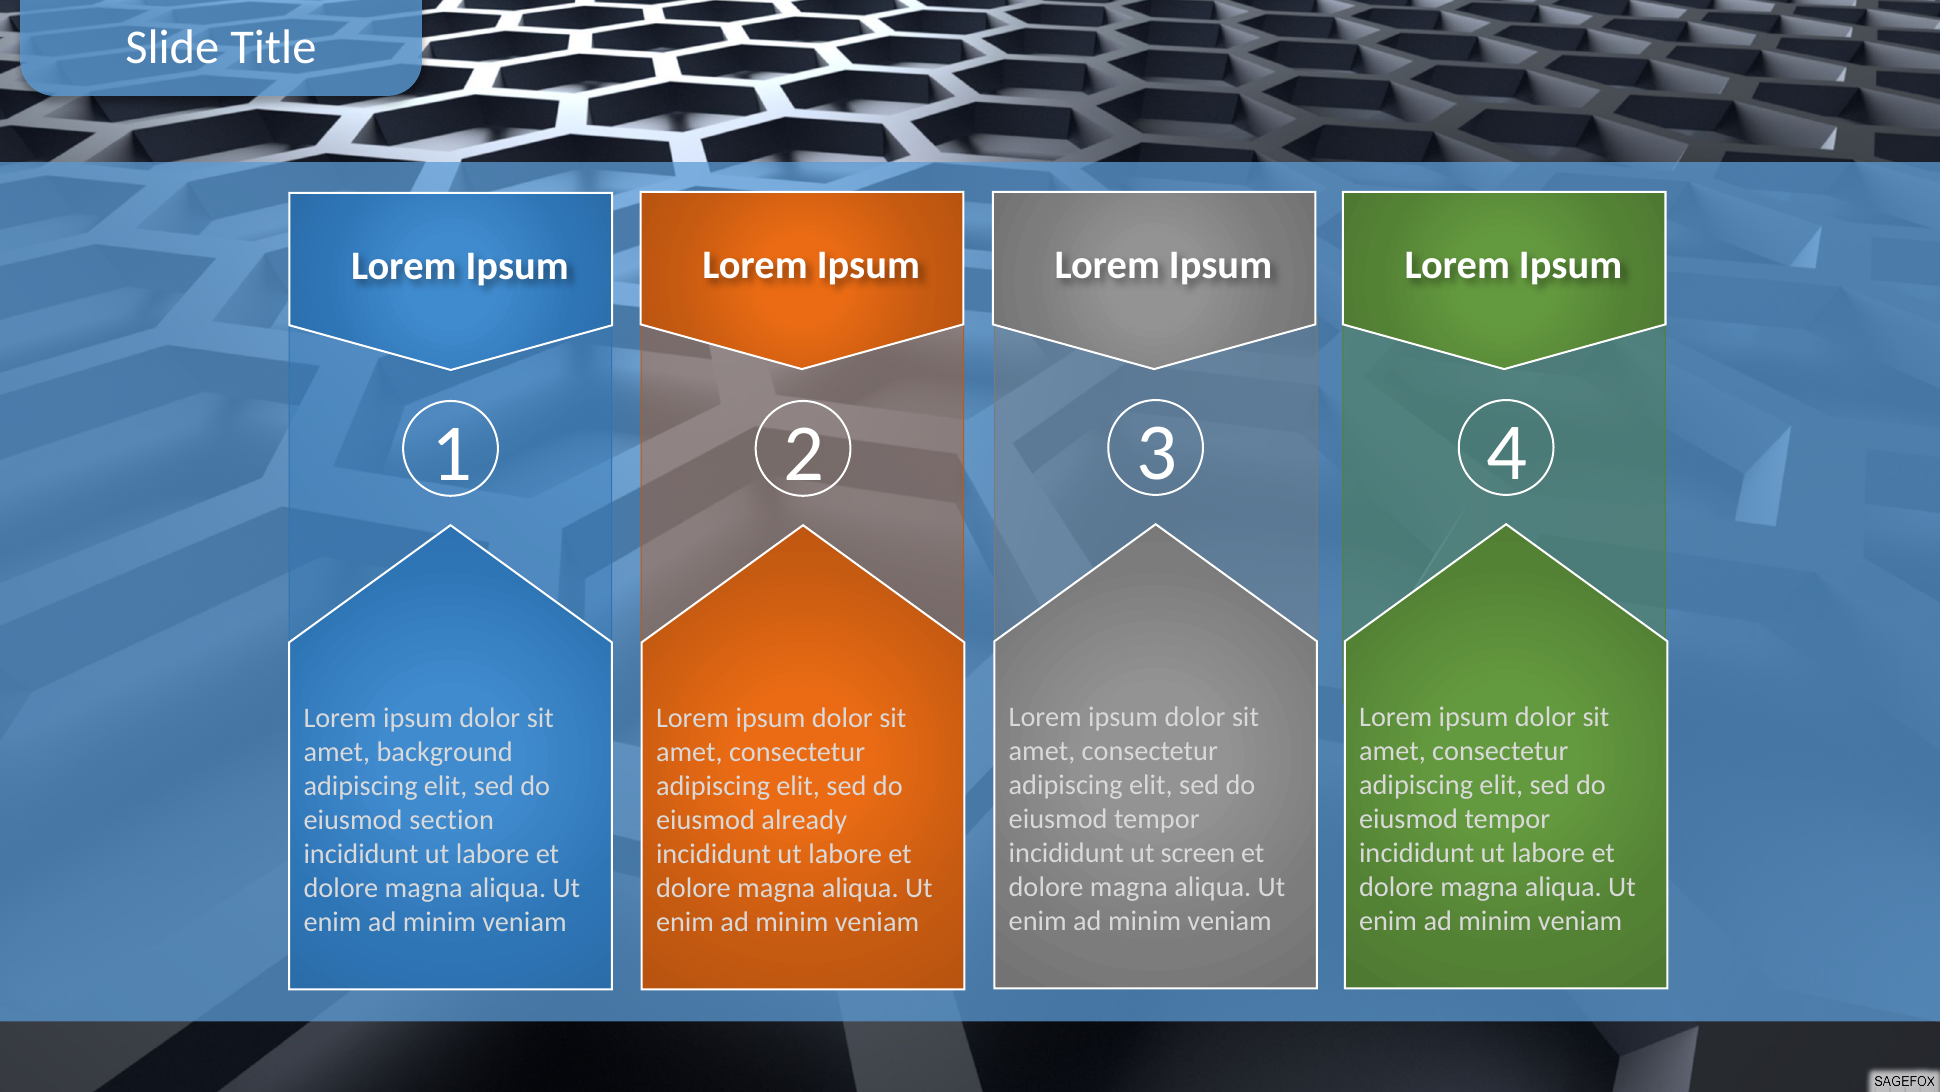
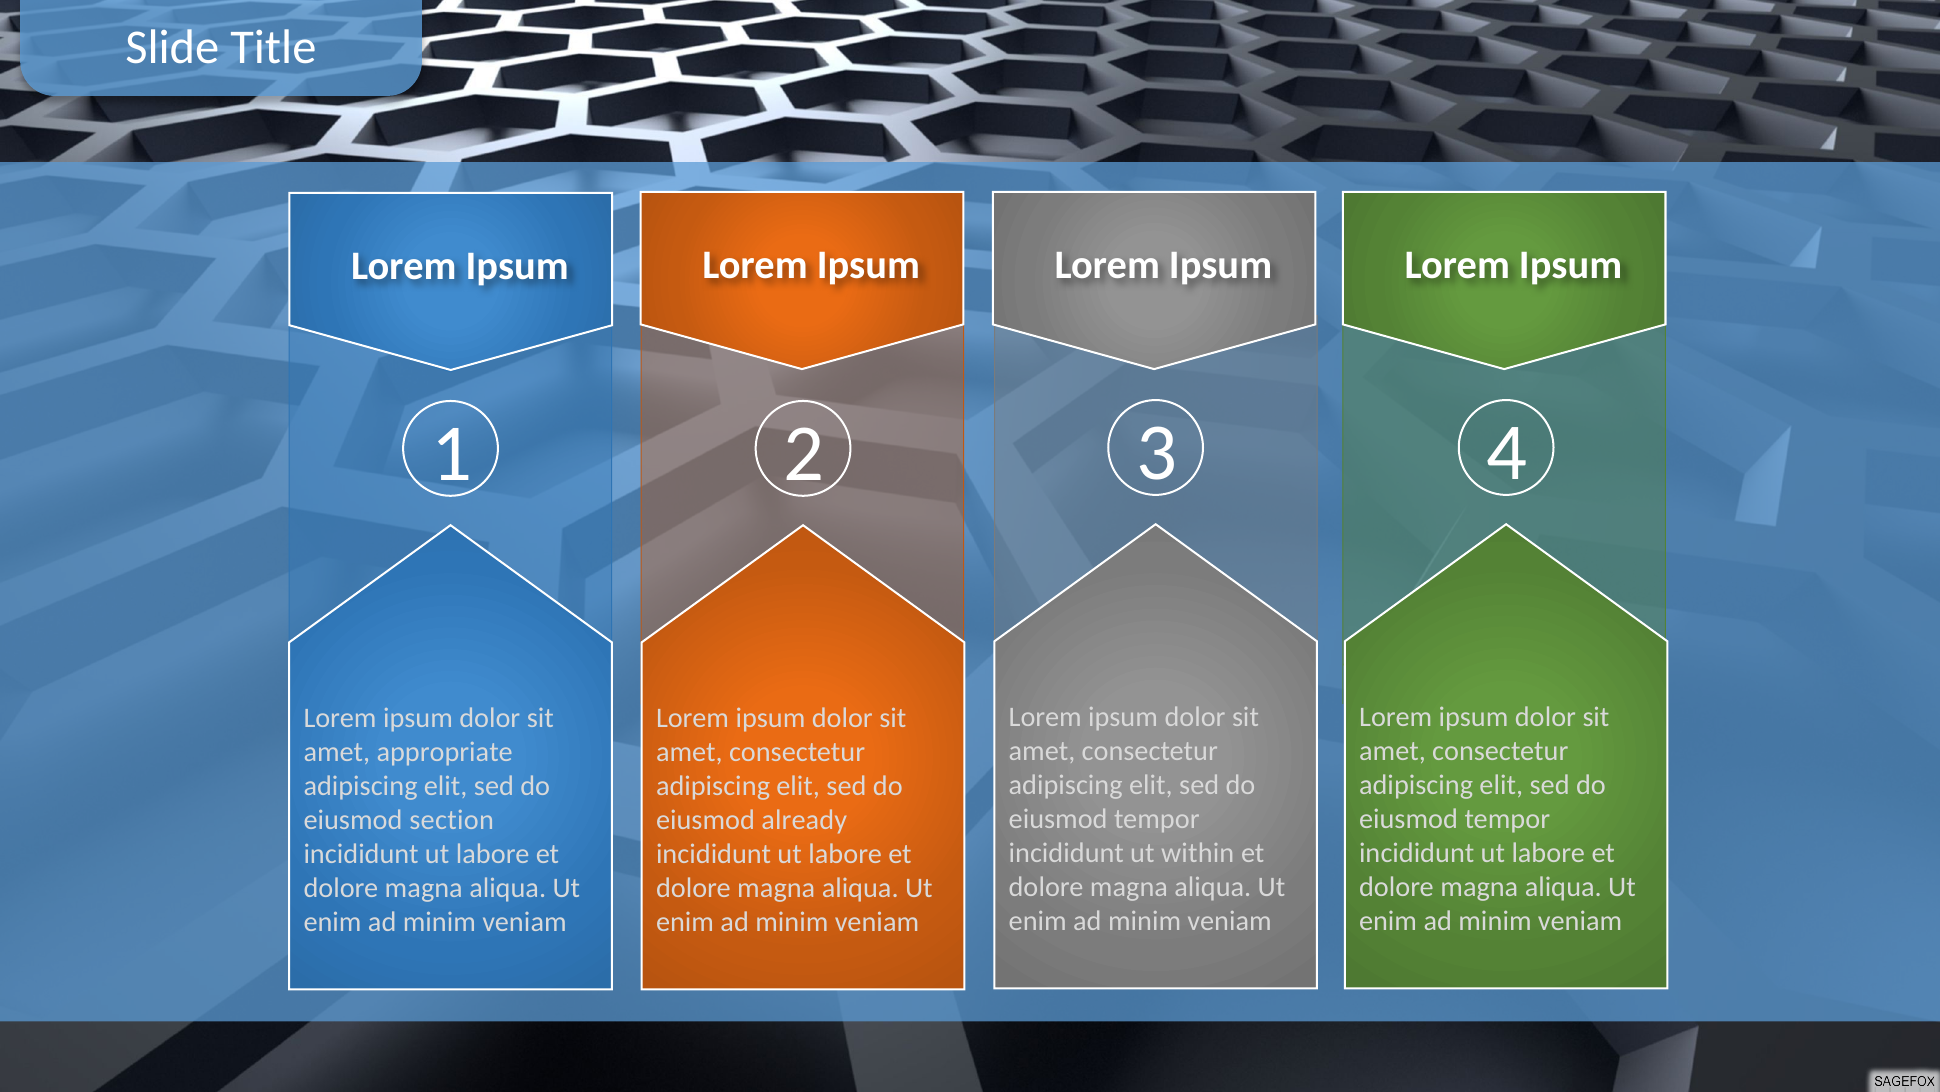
background: background -> appropriate
screen: screen -> within
